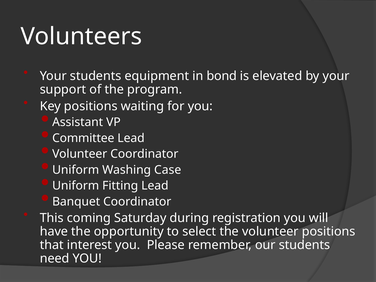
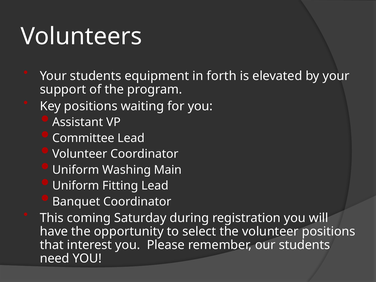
bond: bond -> forth
Case: Case -> Main
